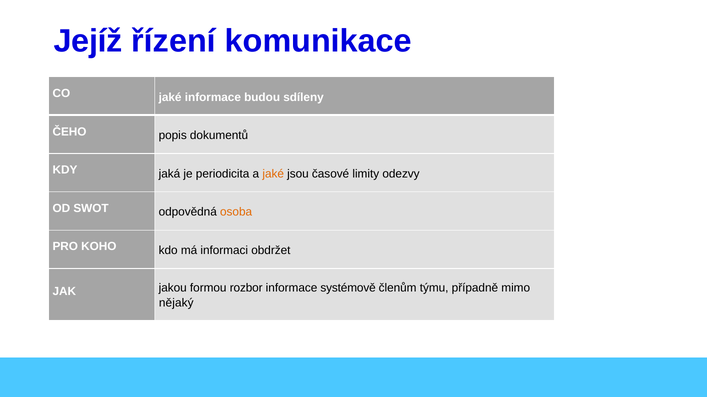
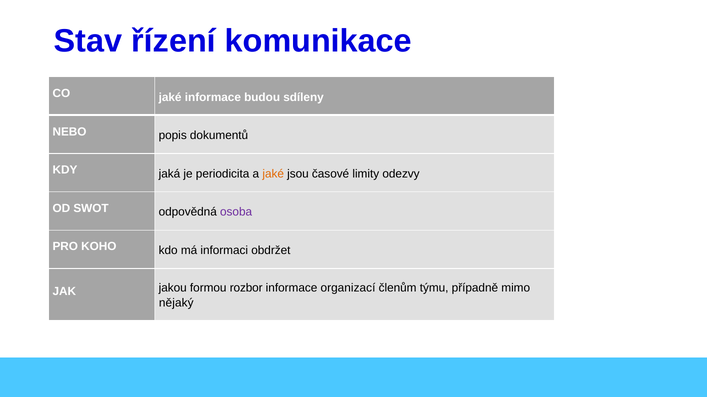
Jejíž: Jejíž -> Stav
ČEHO: ČEHO -> NEBO
osoba colour: orange -> purple
systémově: systémově -> organizací
